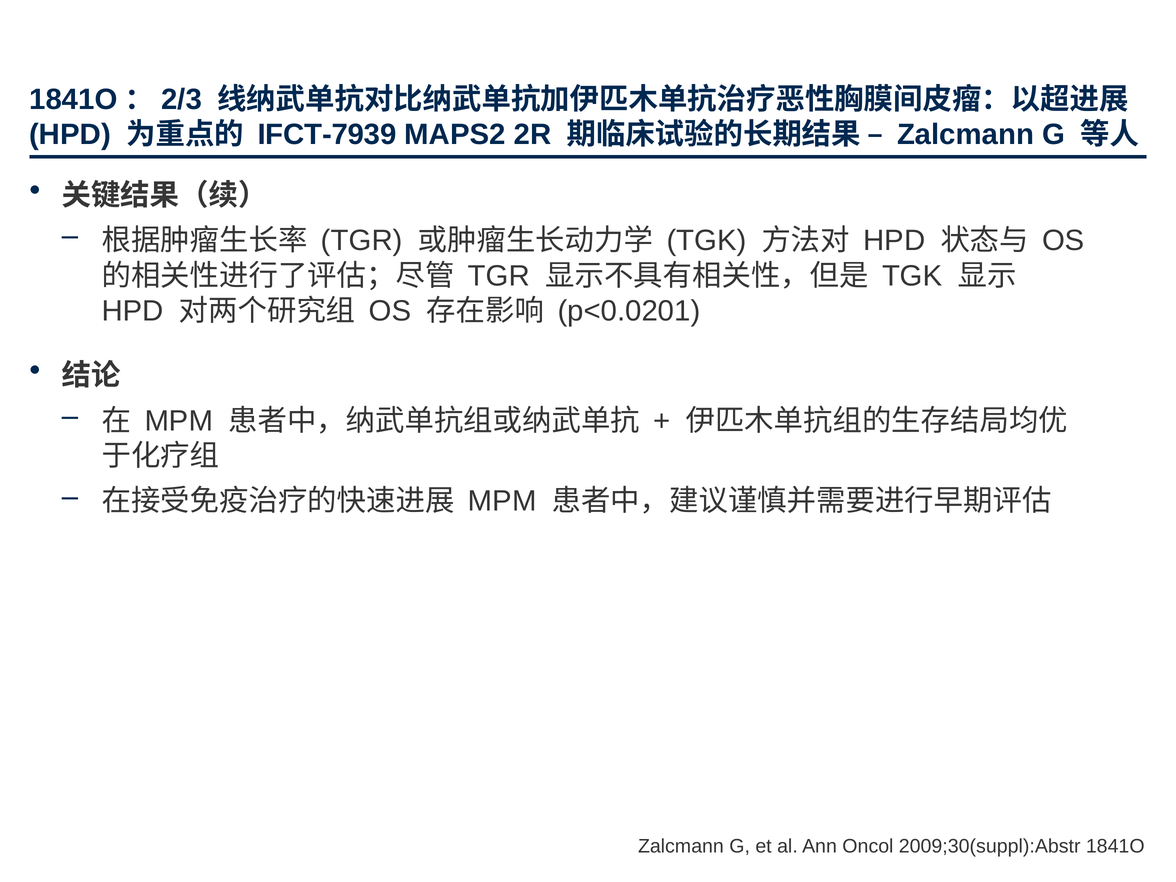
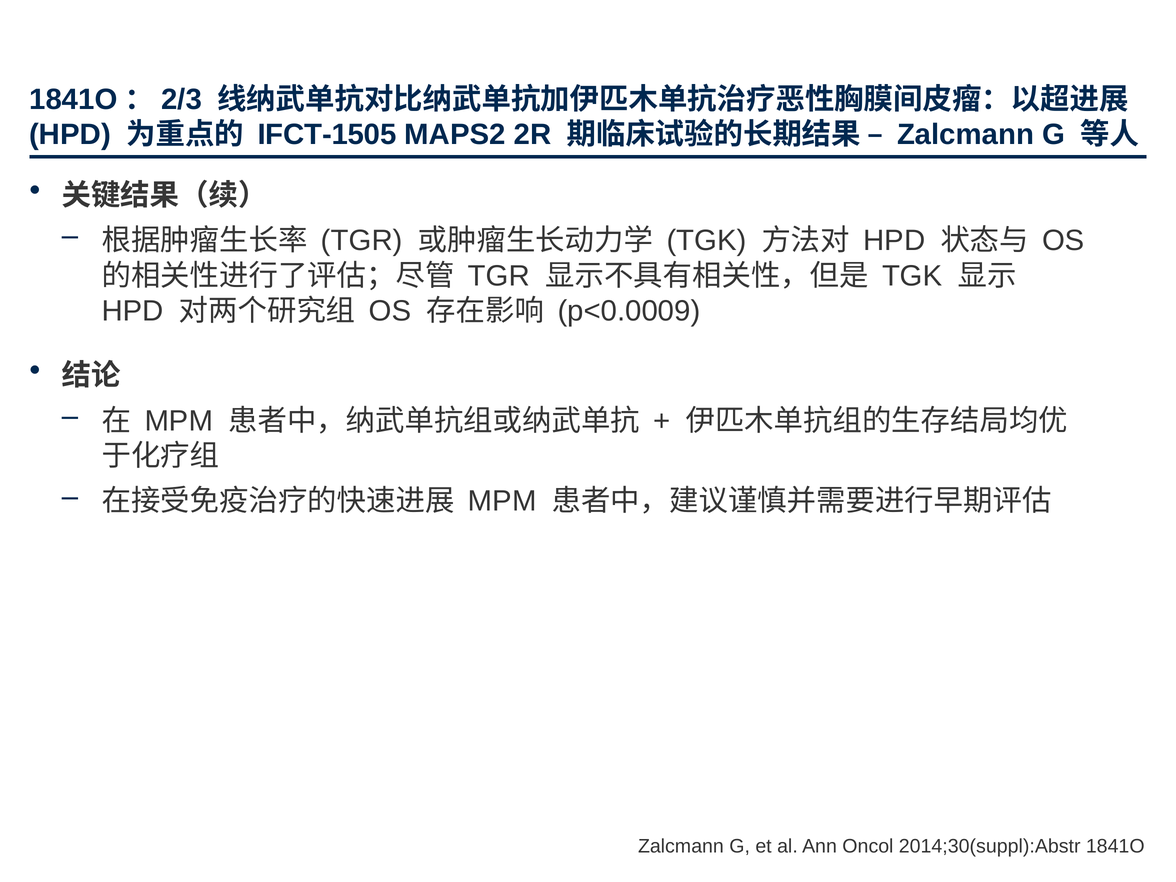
IFCT-7939: IFCT-7939 -> IFCT-1505
p<0.0201: p<0.0201 -> p<0.0009
2009;30(suppl):Abstr: 2009;30(suppl):Abstr -> 2014;30(suppl):Abstr
